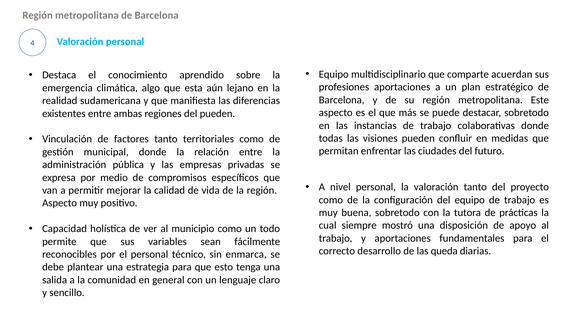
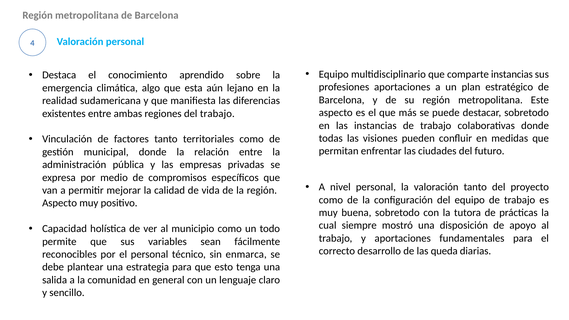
comparte acuerdan: acuerdan -> instancias
del pueden: pueden -> trabajo
